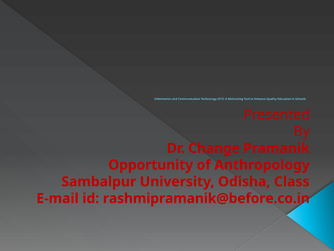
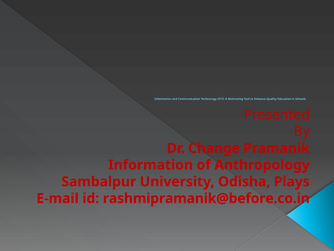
Opportunity at (151, 165): Opportunity -> Information
Class: Class -> Plays
